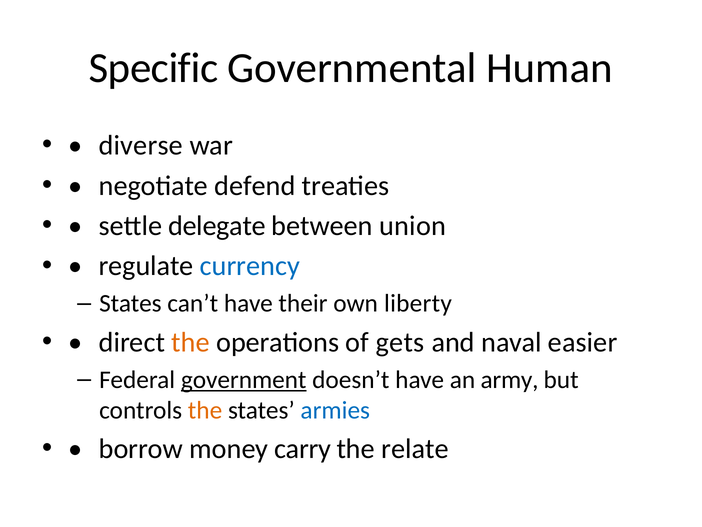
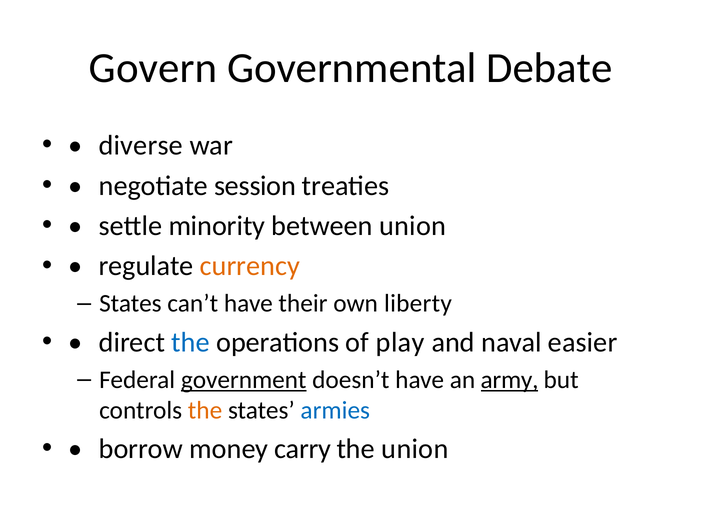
Specific: Specific -> Govern
Human: Human -> Debate
defend: defend -> session
delegate: delegate -> minority
currency colour: blue -> orange
the at (191, 342) colour: orange -> blue
gets: gets -> play
army underline: none -> present
the relate: relate -> union
